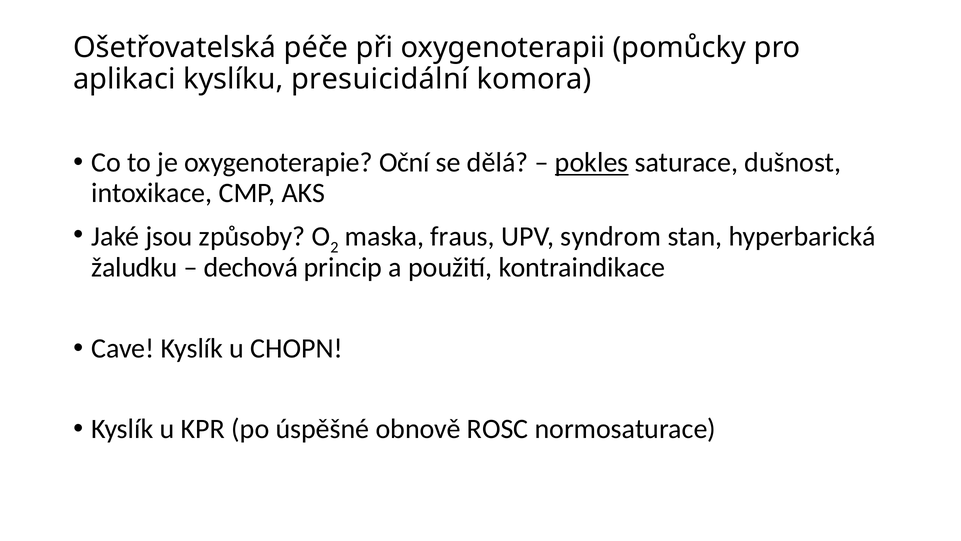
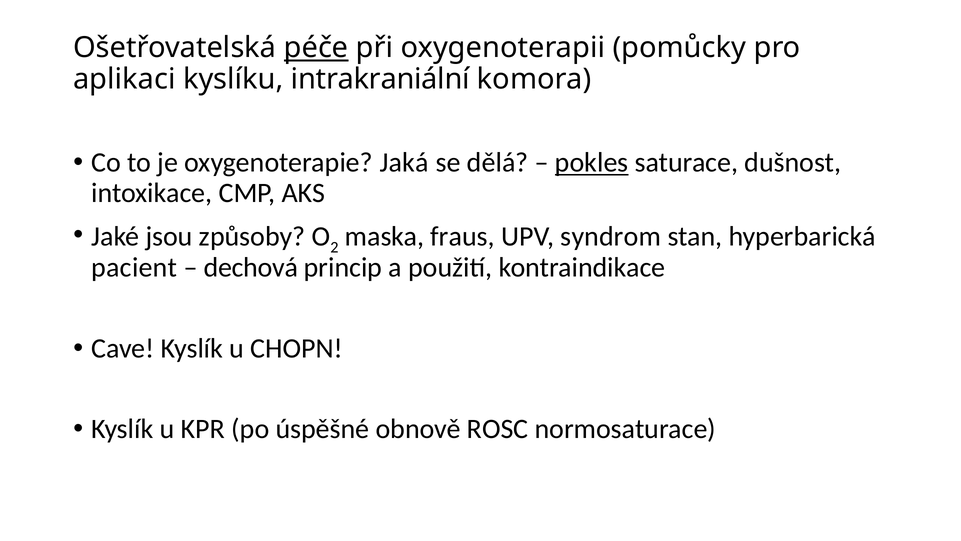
péče underline: none -> present
presuicidální: presuicidální -> intrakraniální
Oční: Oční -> Jaká
žaludku: žaludku -> pacient
